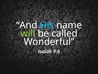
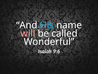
will colour: light green -> pink
